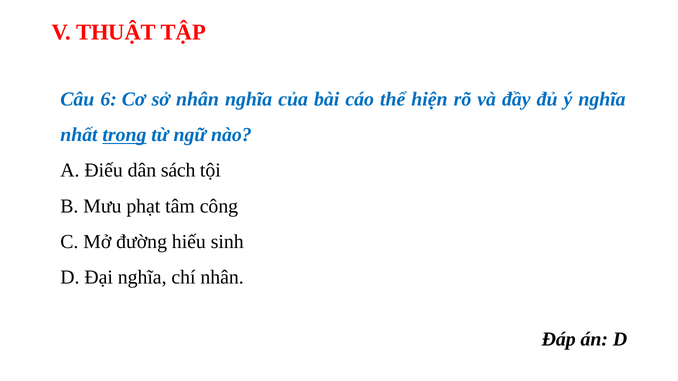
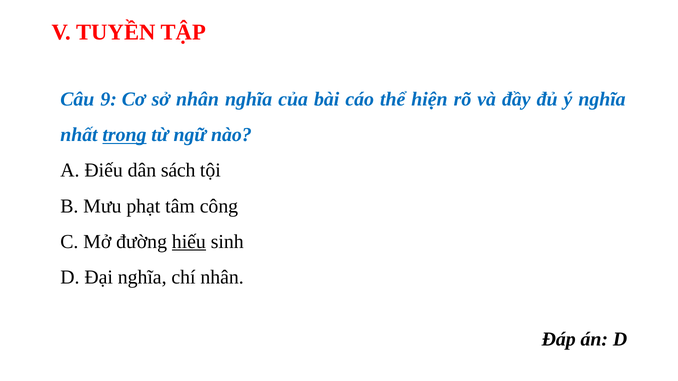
THUẬT: THUẬT -> TUYỀN
6: 6 -> 9
hiếu underline: none -> present
